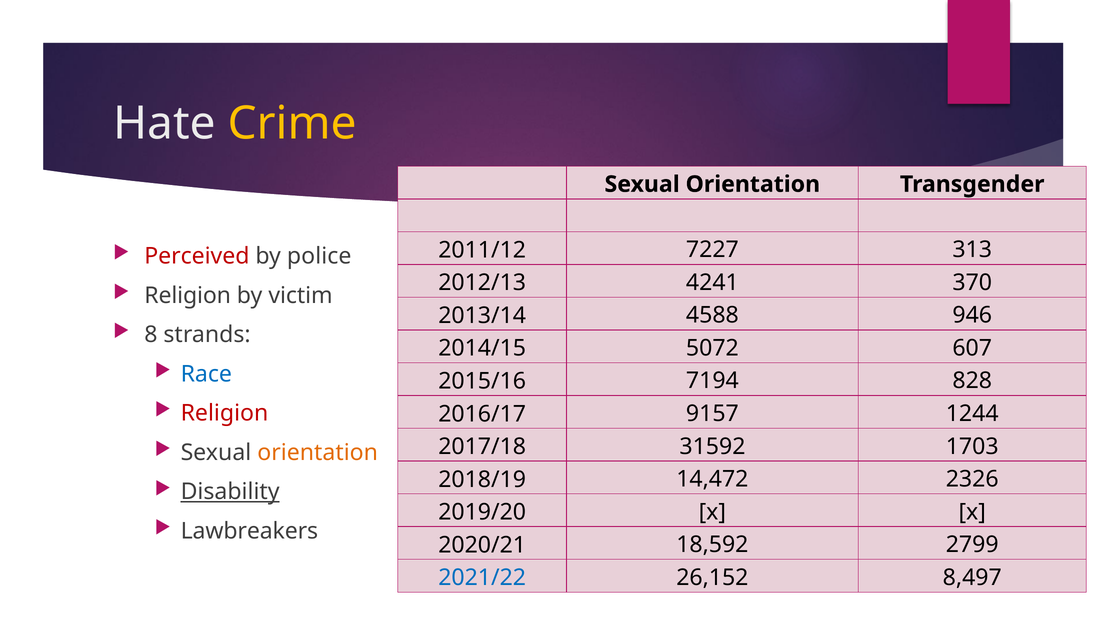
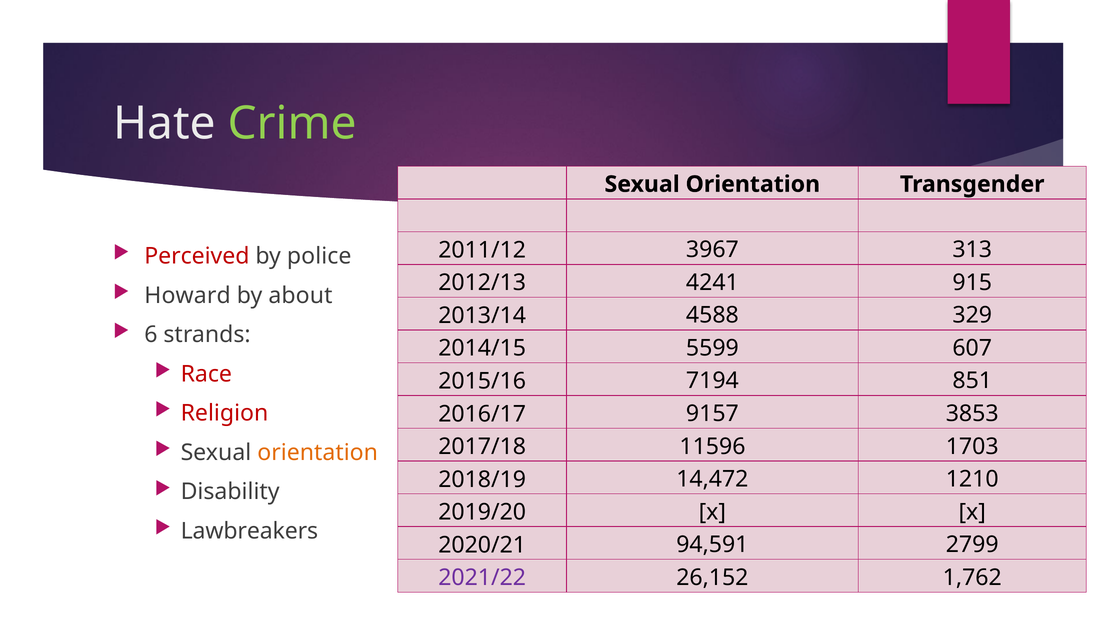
Crime colour: yellow -> light green
7227: 7227 -> 3967
370: 370 -> 915
Religion at (188, 295): Religion -> Howard
victim: victim -> about
946: 946 -> 329
8: 8 -> 6
5072: 5072 -> 5599
Race colour: blue -> red
828: 828 -> 851
1244: 1244 -> 3853
31592: 31592 -> 11596
2326: 2326 -> 1210
Disability underline: present -> none
18,592: 18,592 -> 94,591
2021/22 colour: blue -> purple
8,497: 8,497 -> 1,762
